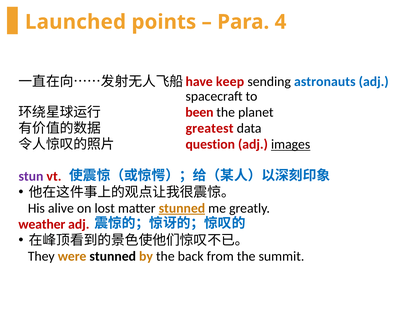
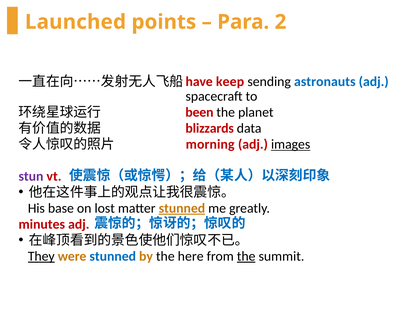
4: 4 -> 2
greatest: greatest -> blizzards
question: question -> morning
alive: alive -> base
weather: weather -> minutes
They underline: none -> present
stunned at (113, 256) colour: black -> blue
back: back -> here
the at (246, 256) underline: none -> present
